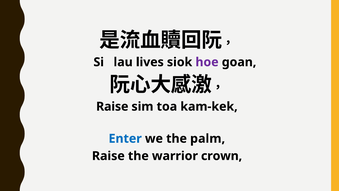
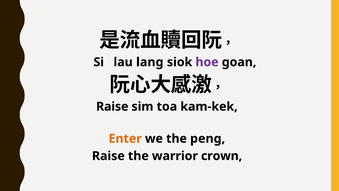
lives: lives -> lang
Enter colour: blue -> orange
palm: palm -> peng
